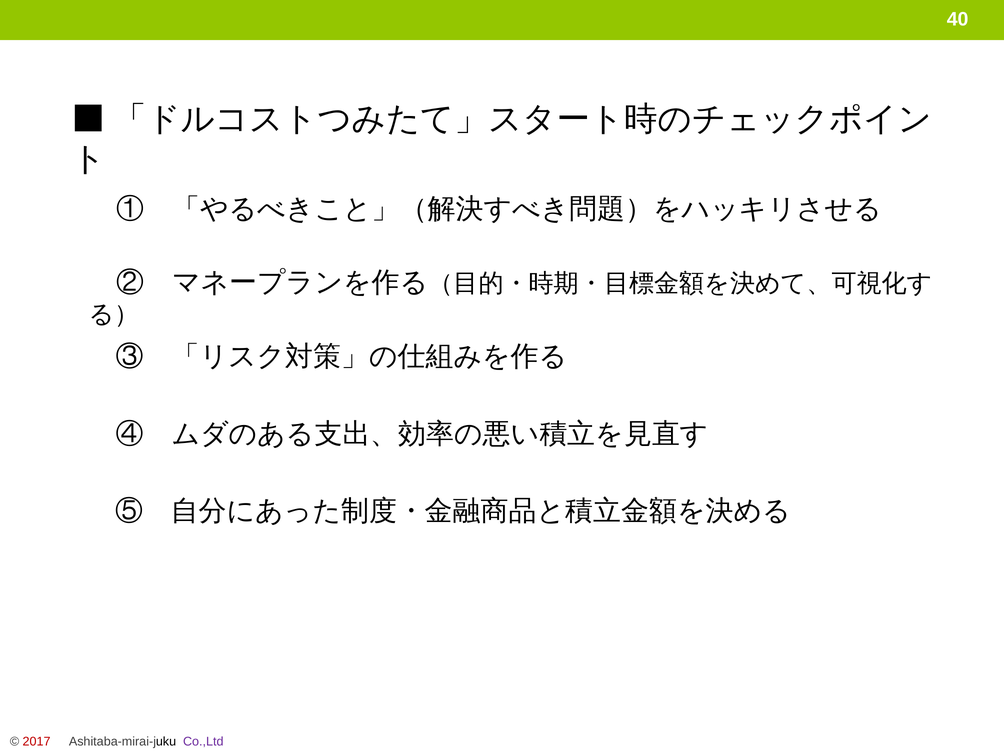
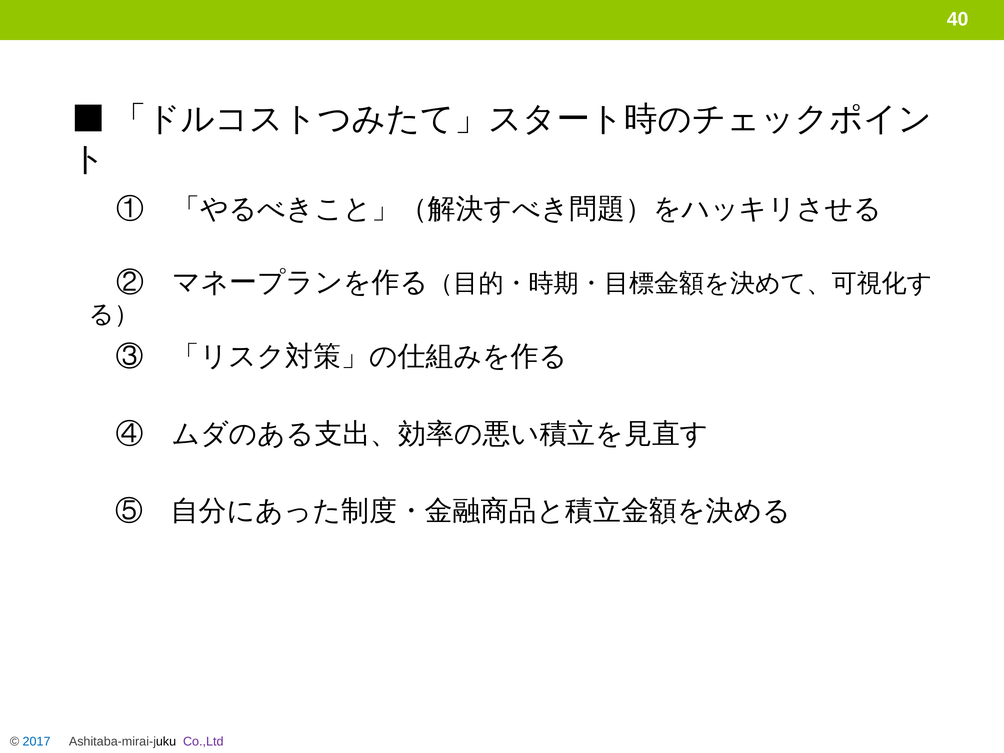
2017 colour: red -> blue
